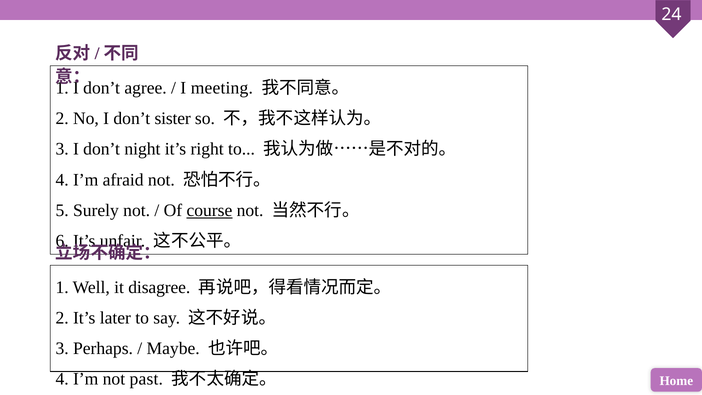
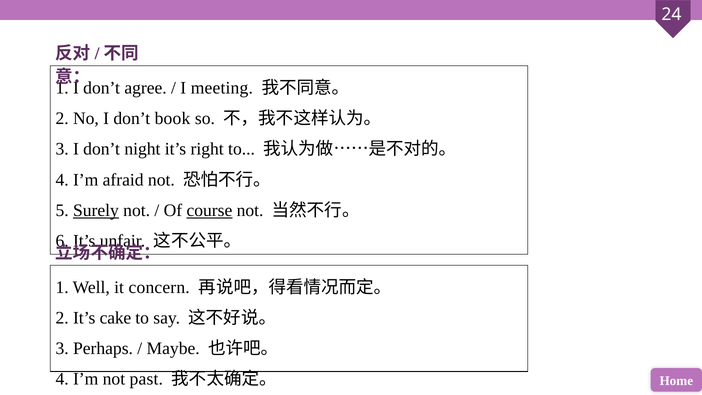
sister: sister -> book
Surely underline: none -> present
disagree: disagree -> concern
later: later -> cake
